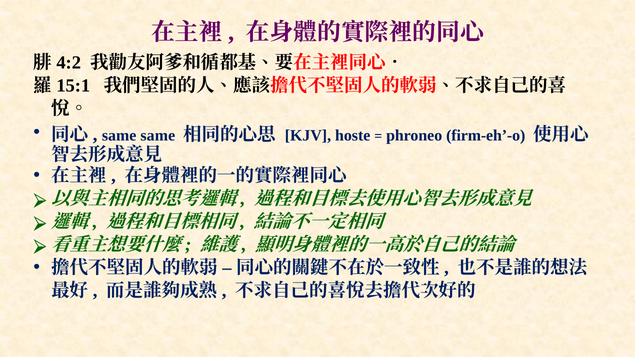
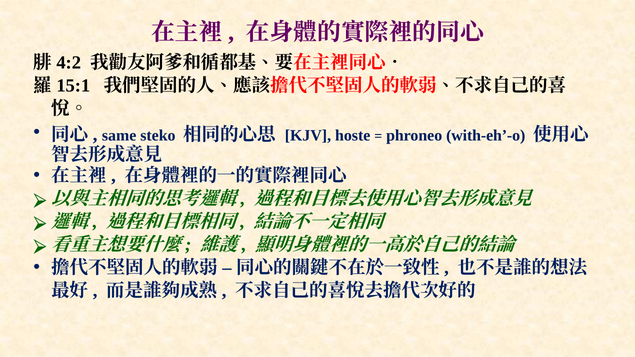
same same: same -> steko
firm-eh’-o: firm-eh’-o -> with-eh’-o
